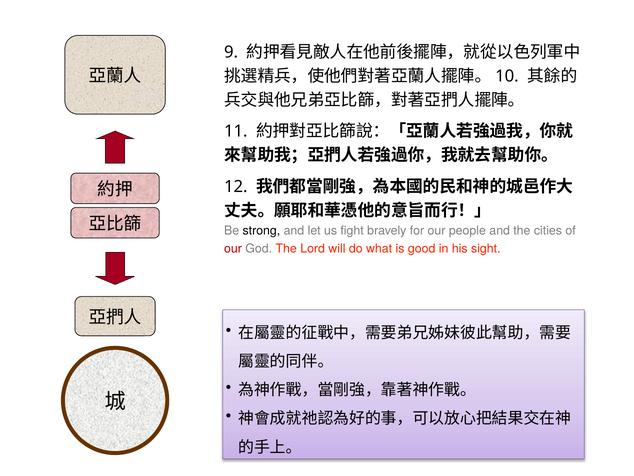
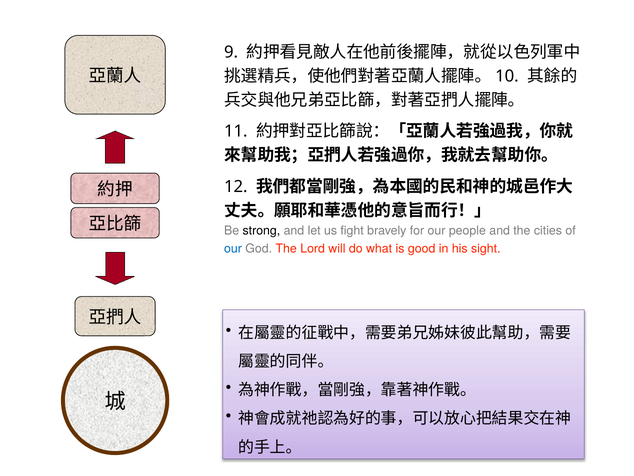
our at (233, 248) colour: red -> blue
